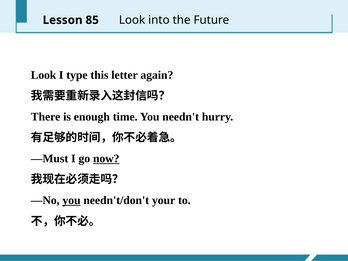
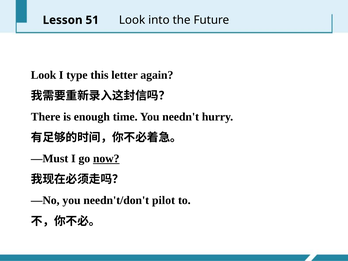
85: 85 -> 51
you at (71, 200) underline: present -> none
your: your -> pilot
